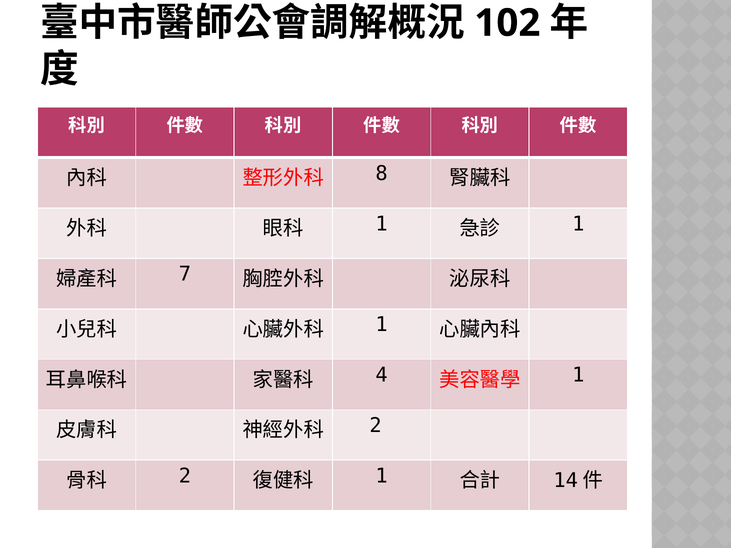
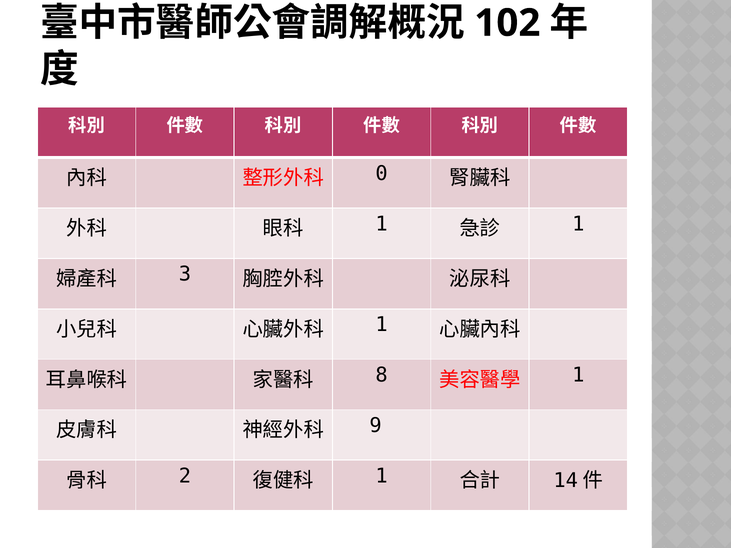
8: 8 -> 0
7: 7 -> 3
4: 4 -> 8
2 at (376, 426): 2 -> 9
